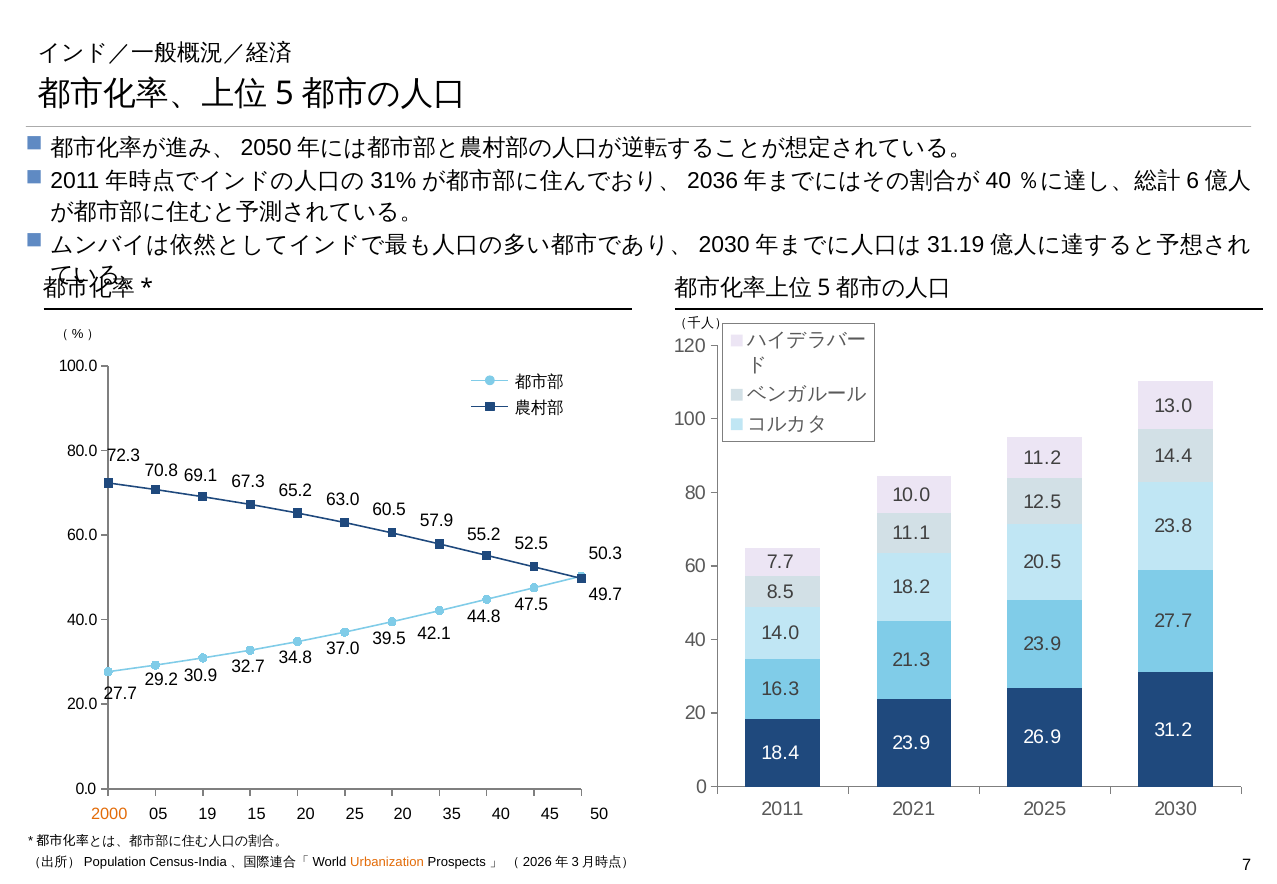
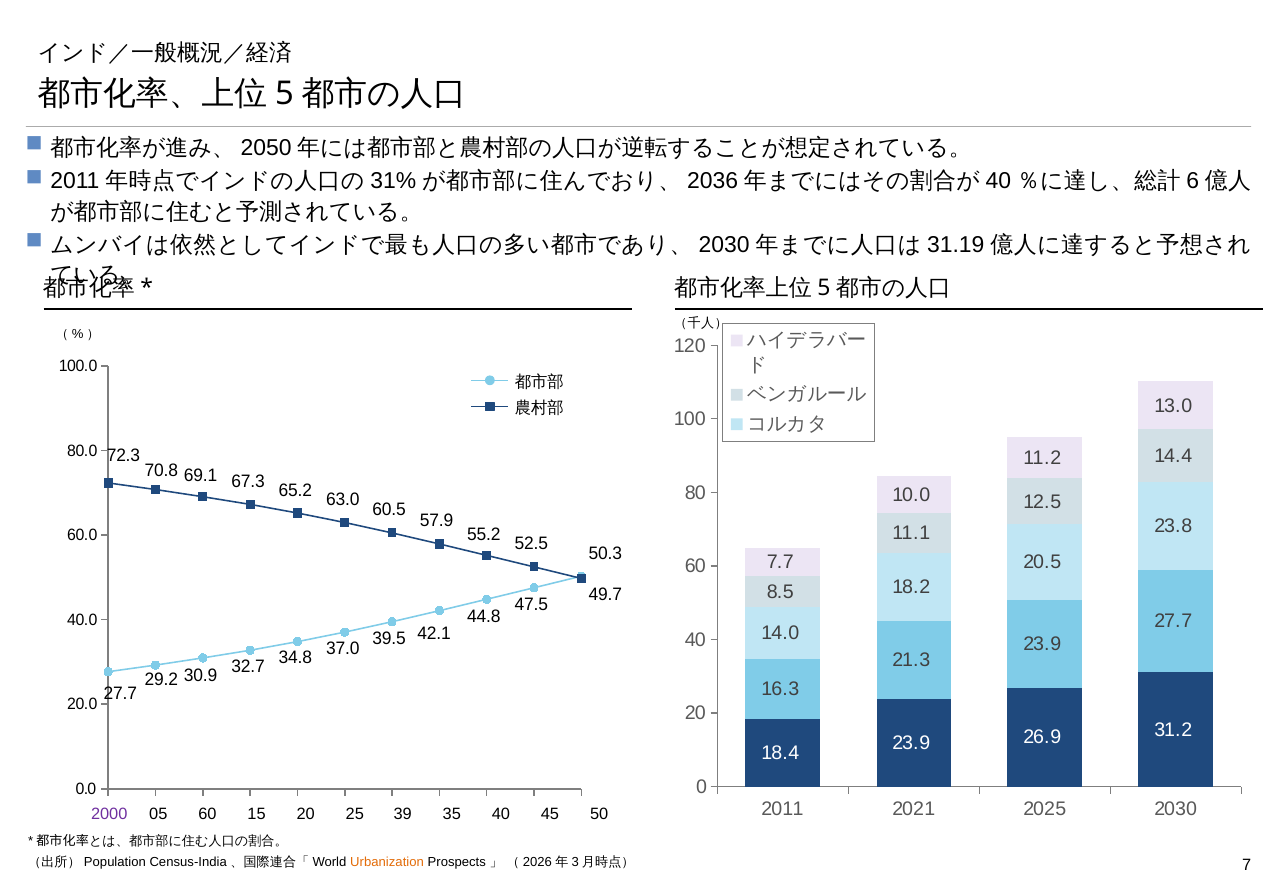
2000 colour: orange -> purple
05 19: 19 -> 60
25 20: 20 -> 39
